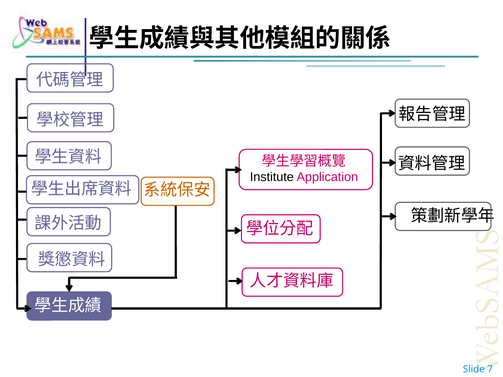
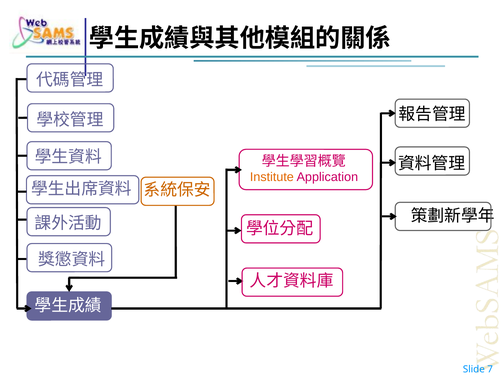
Institute colour: black -> orange
